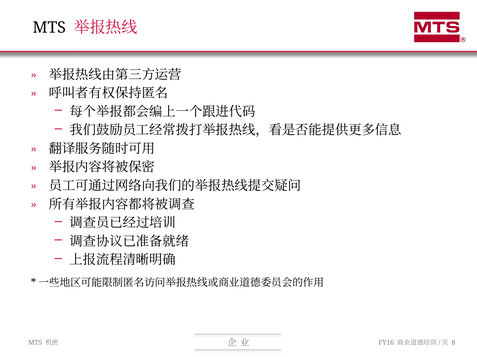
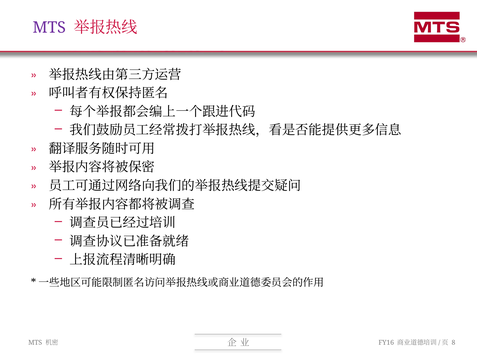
MTS at (49, 28) colour: black -> purple
